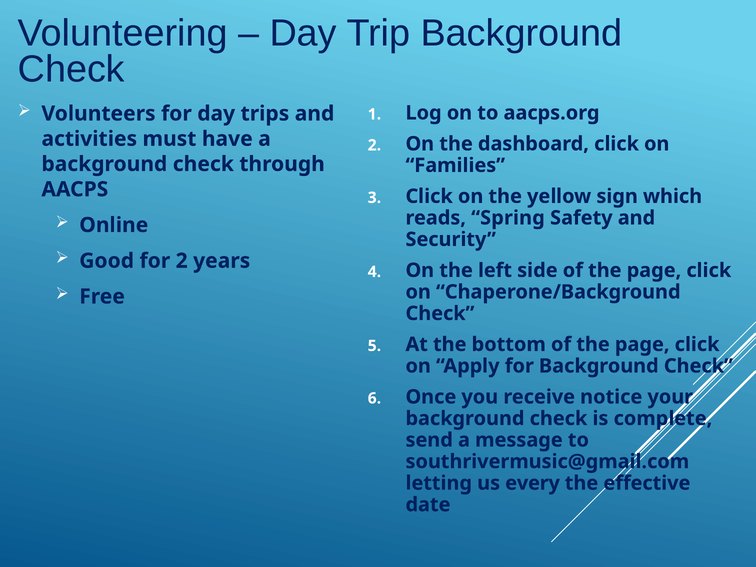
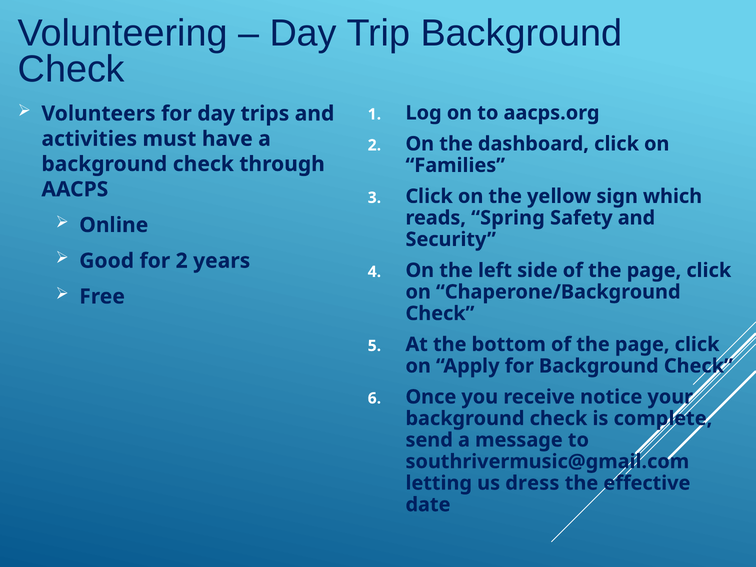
every: every -> dress
